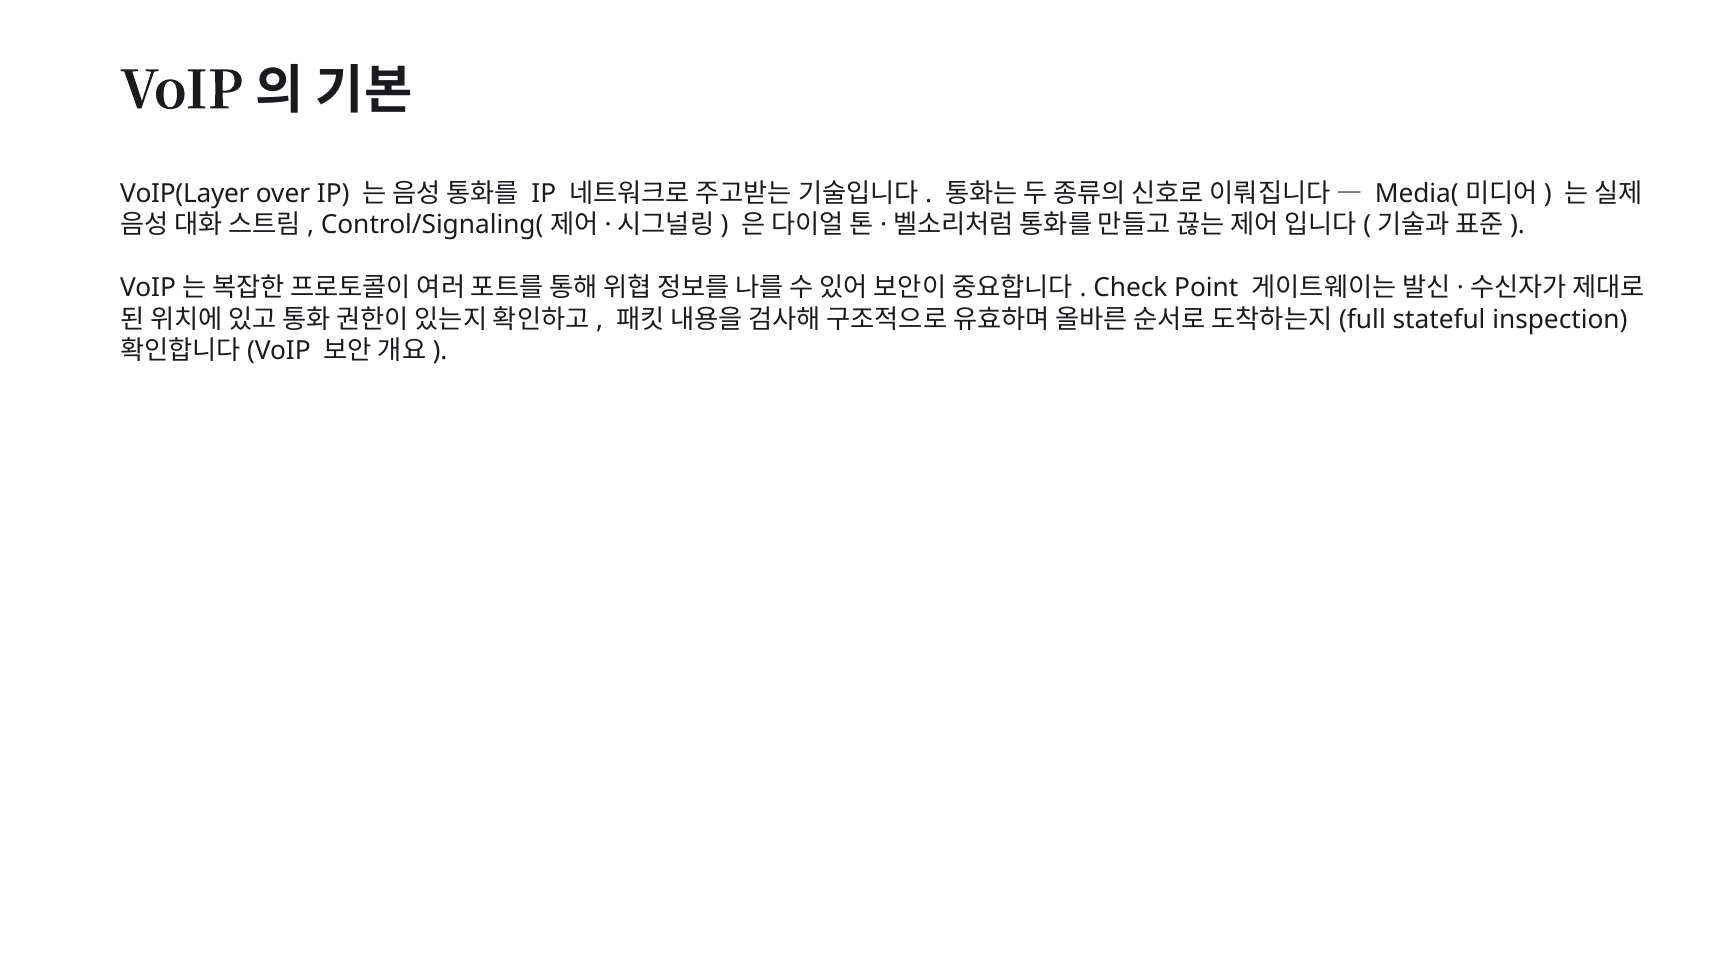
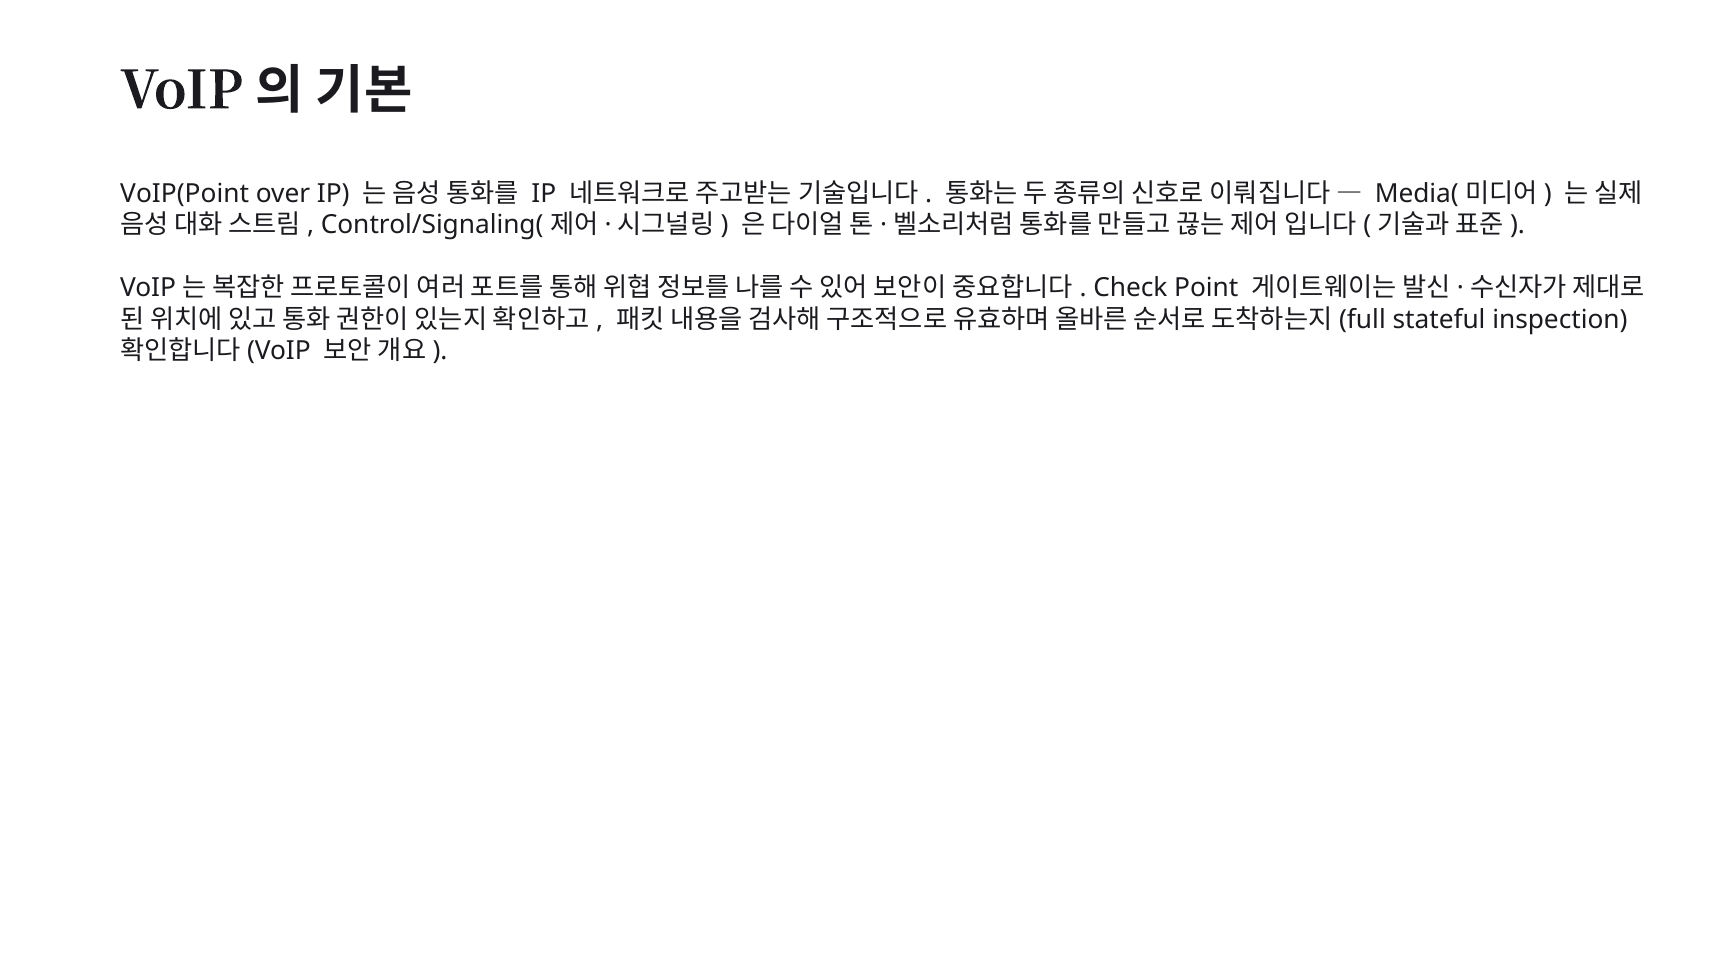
VoIP(Layer: VoIP(Layer -> VoIP(Point
